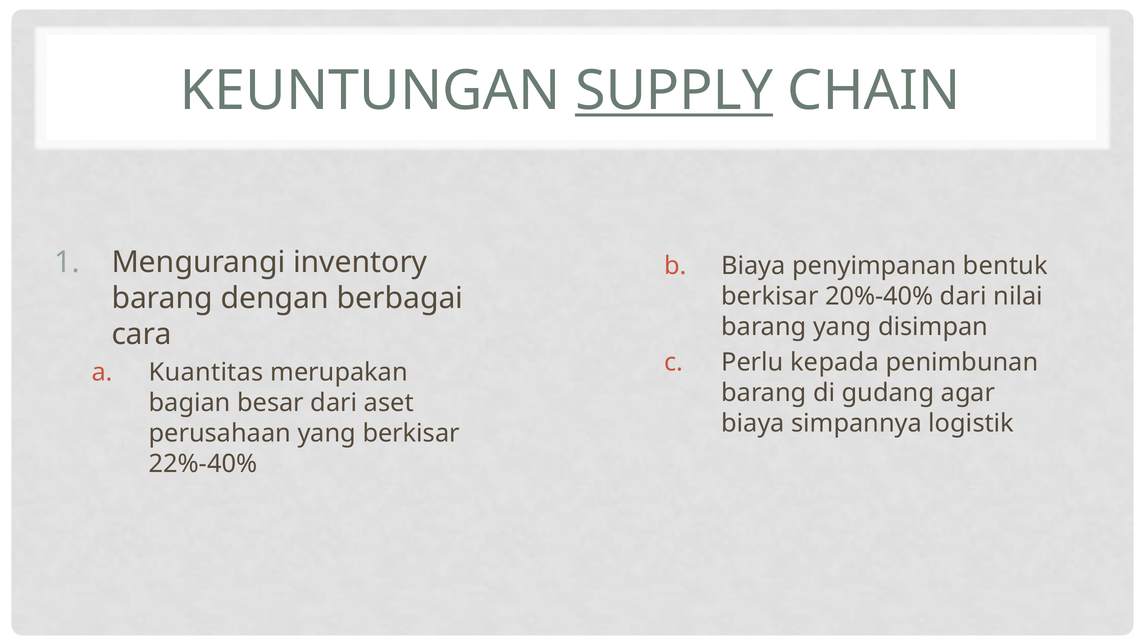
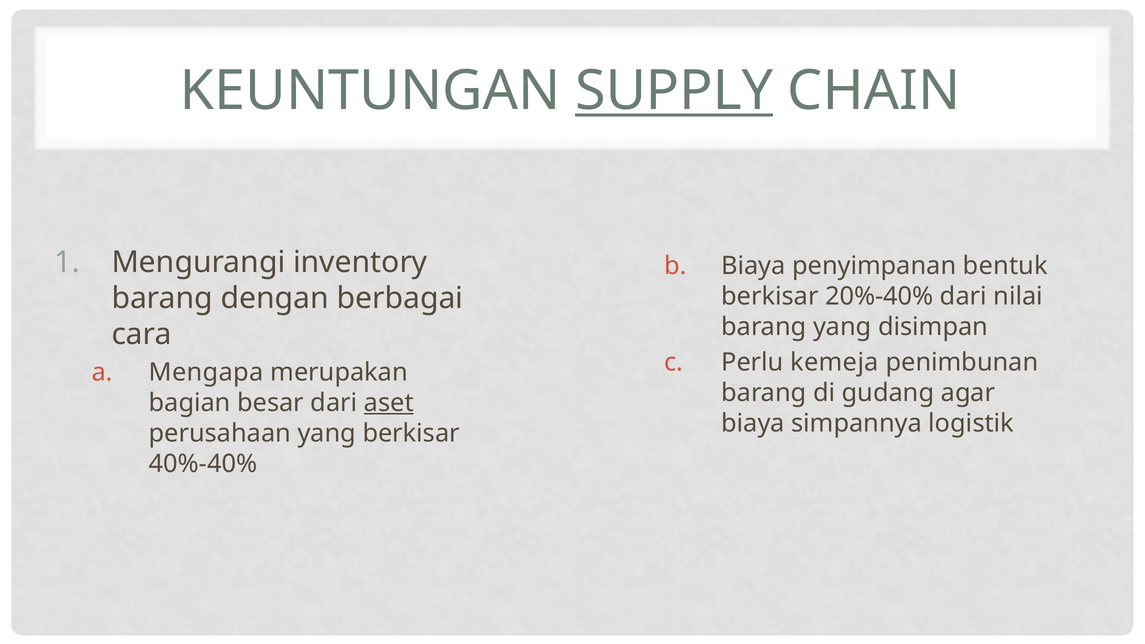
kepada: kepada -> kemeja
Kuantitas: Kuantitas -> Mengapa
aset underline: none -> present
22%-40%: 22%-40% -> 40%-40%
